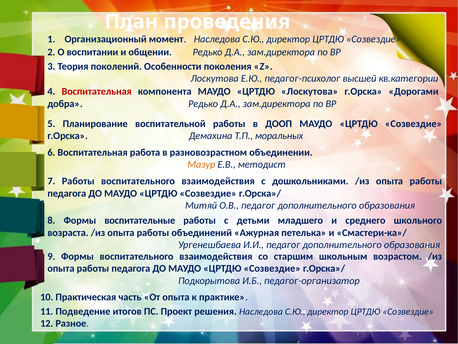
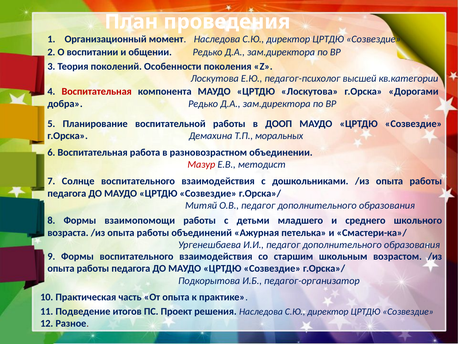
Мазур colour: orange -> red
7 Работы: Работы -> Солнце
воспитательные: воспитательные -> взаимопомощи
